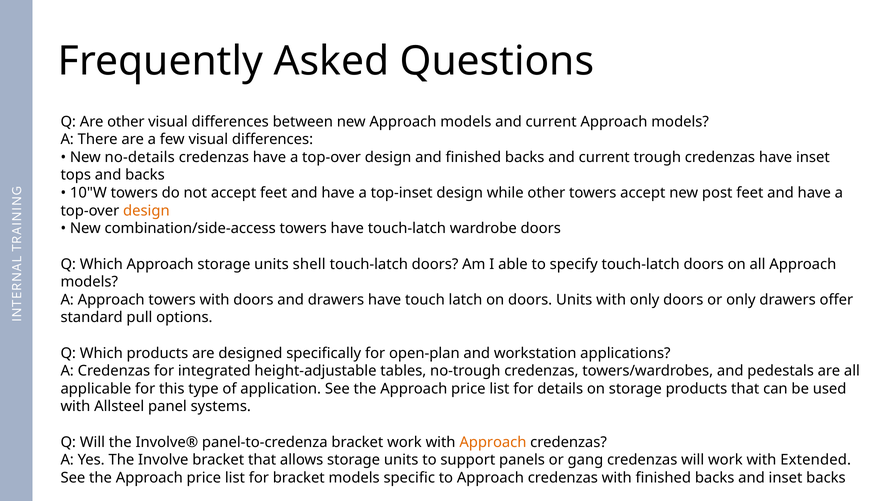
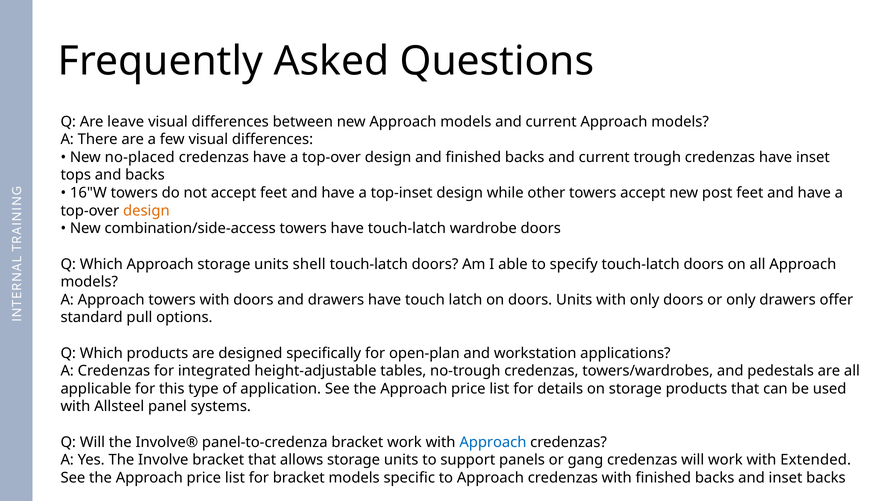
Are other: other -> leave
no-details: no-details -> no-placed
10"W: 10"W -> 16"W
Approach at (493, 442) colour: orange -> blue
